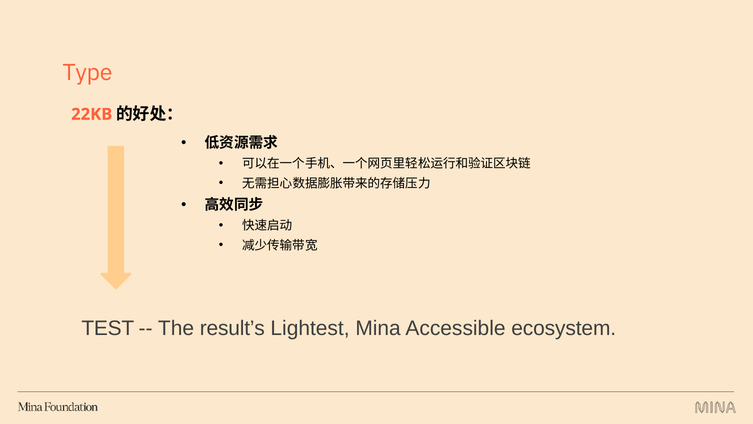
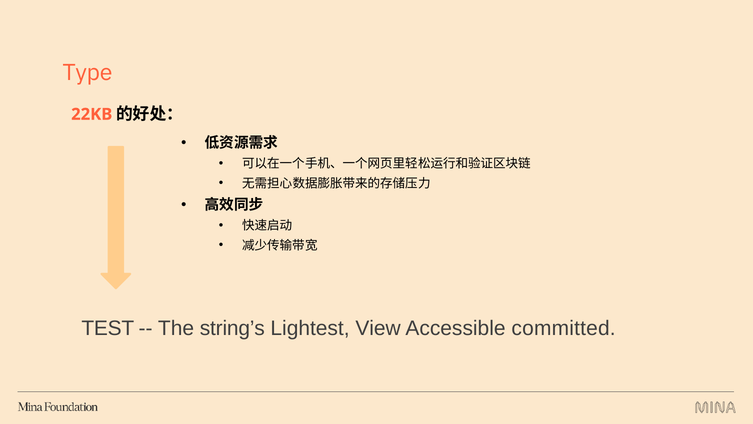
result’s: result’s -> string’s
Mina: Mina -> View
ecosystem: ecosystem -> committed
